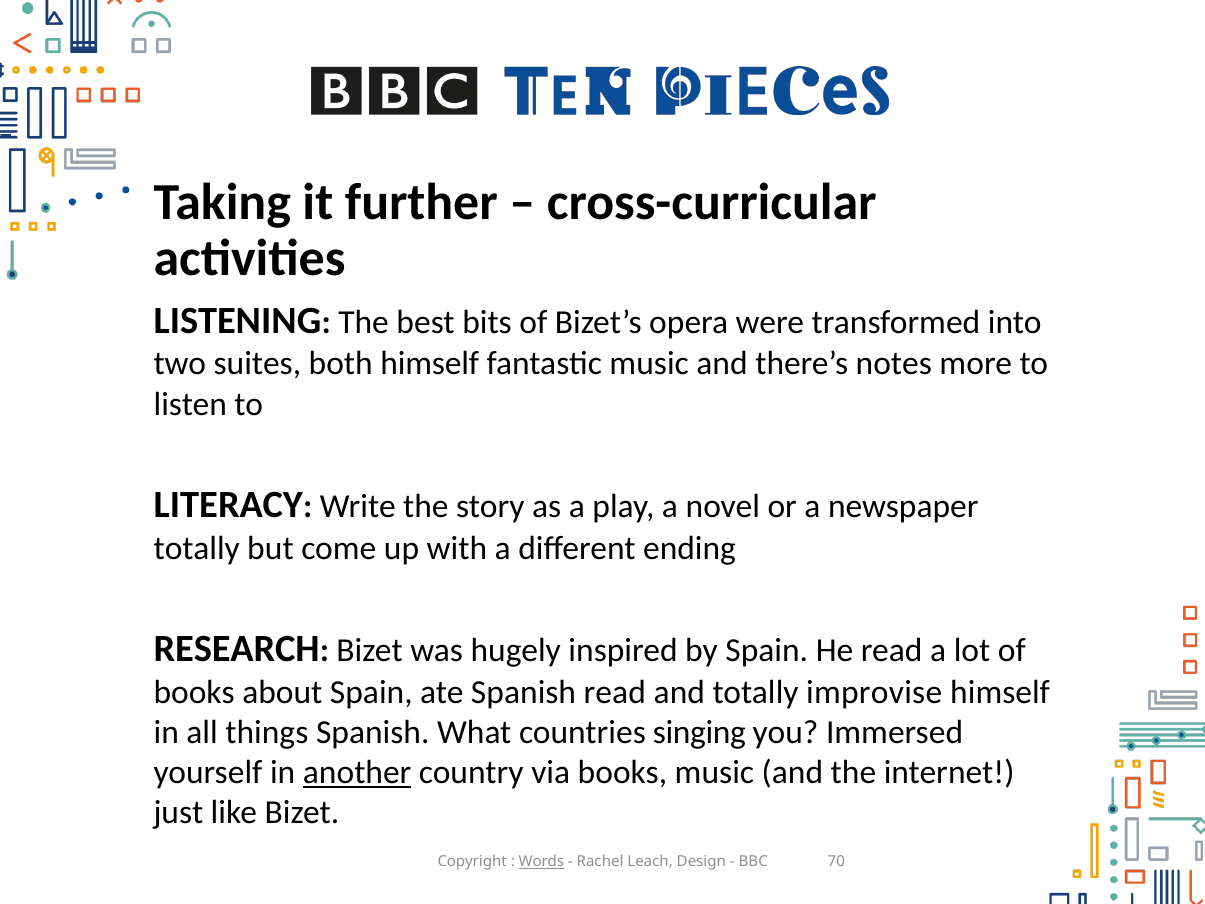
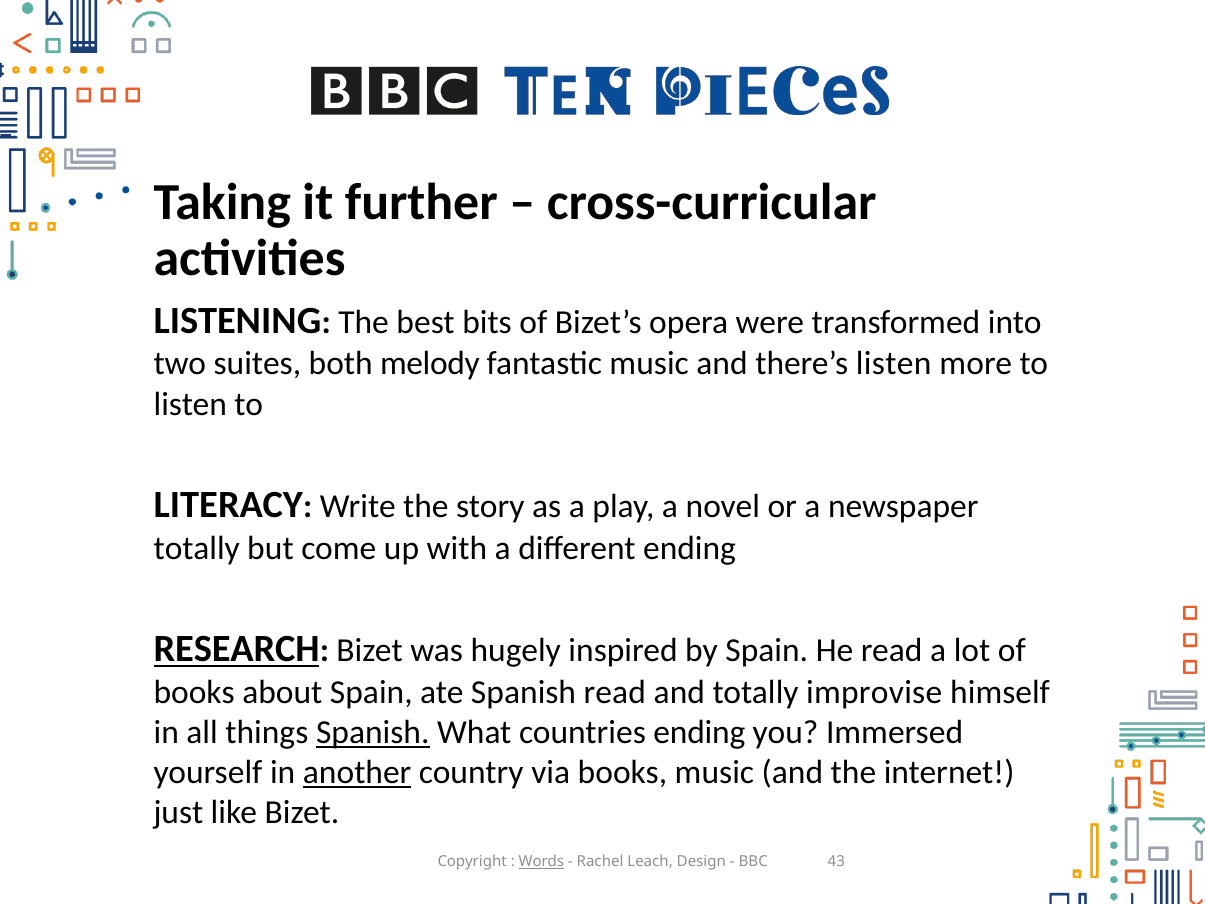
both himself: himself -> melody
there’s notes: notes -> listen
RESEARCH underline: none -> present
Spanish at (373, 732) underline: none -> present
countries singing: singing -> ending
70: 70 -> 43
